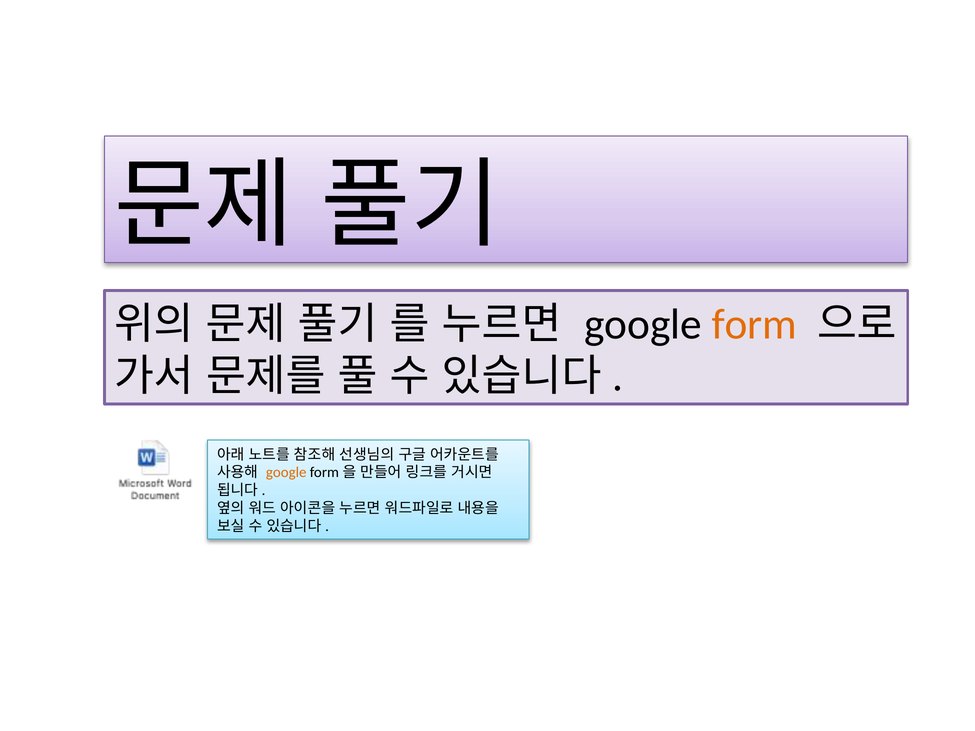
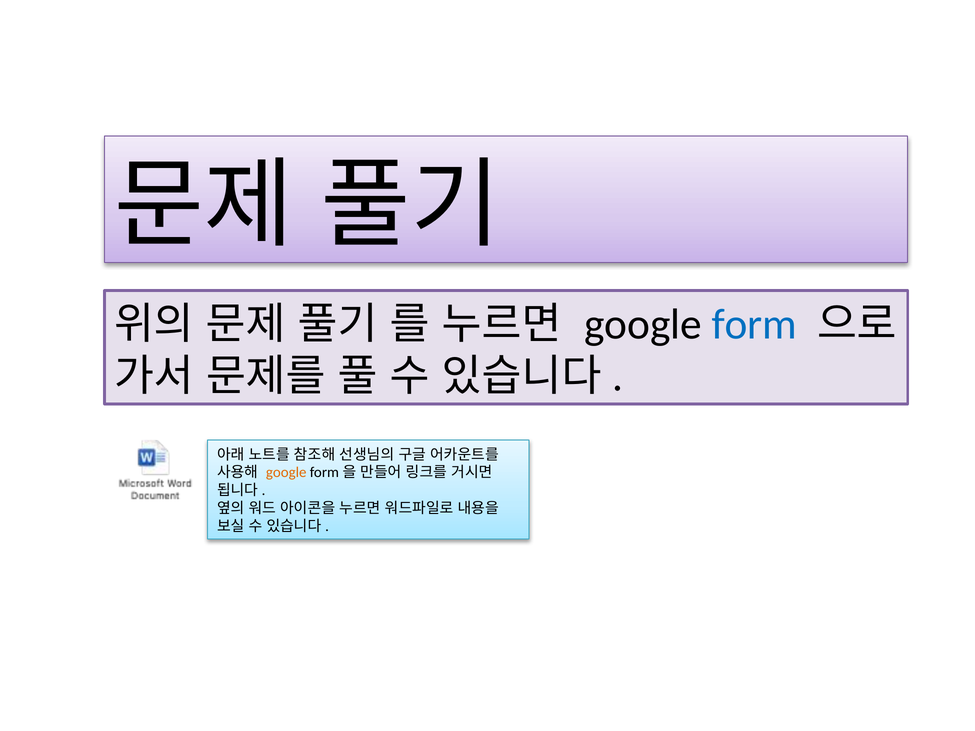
form colour: orange -> blue
